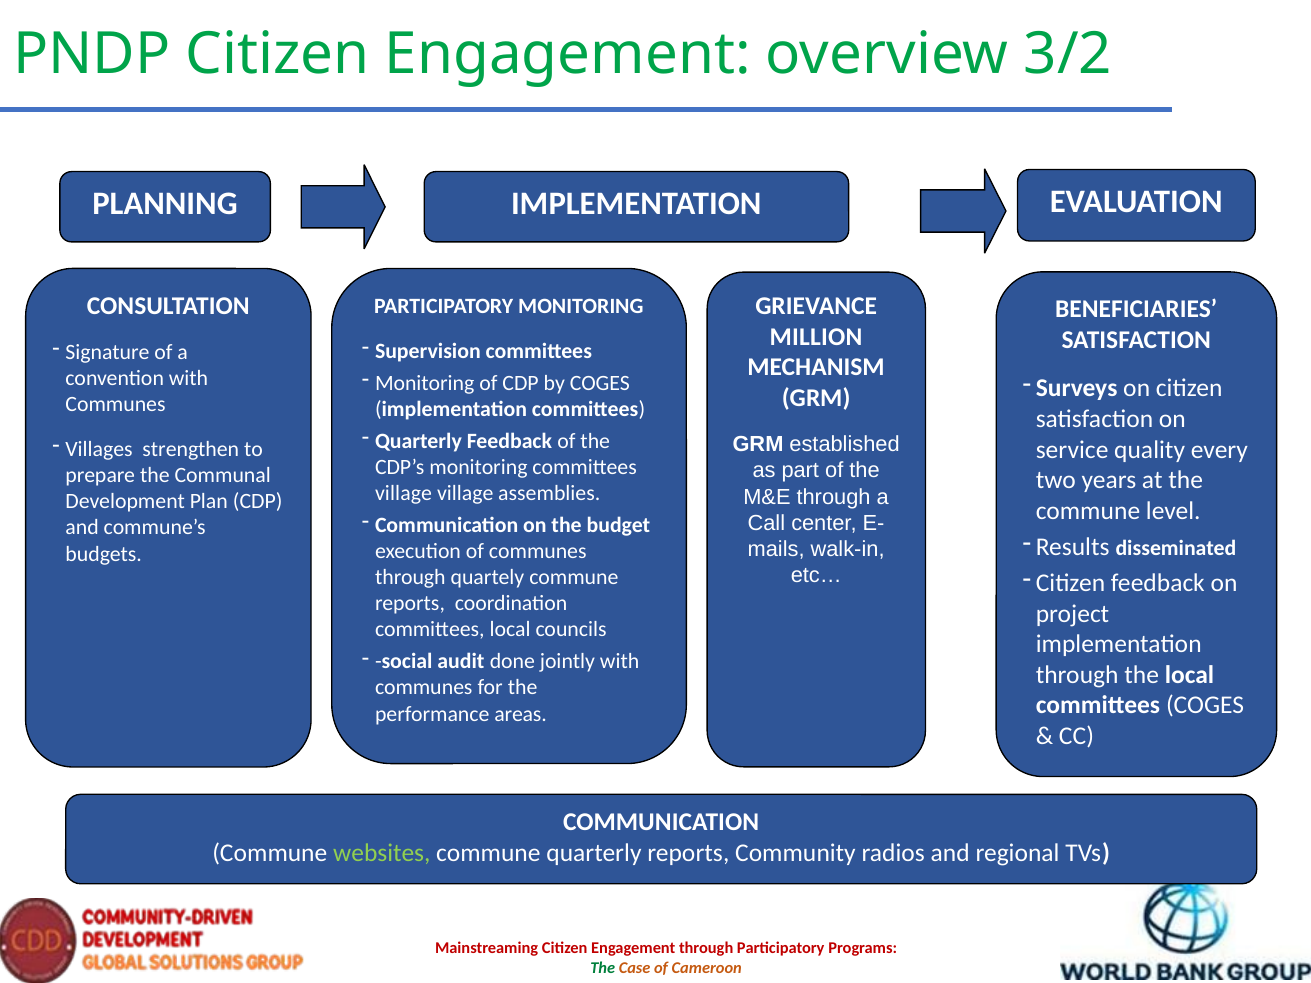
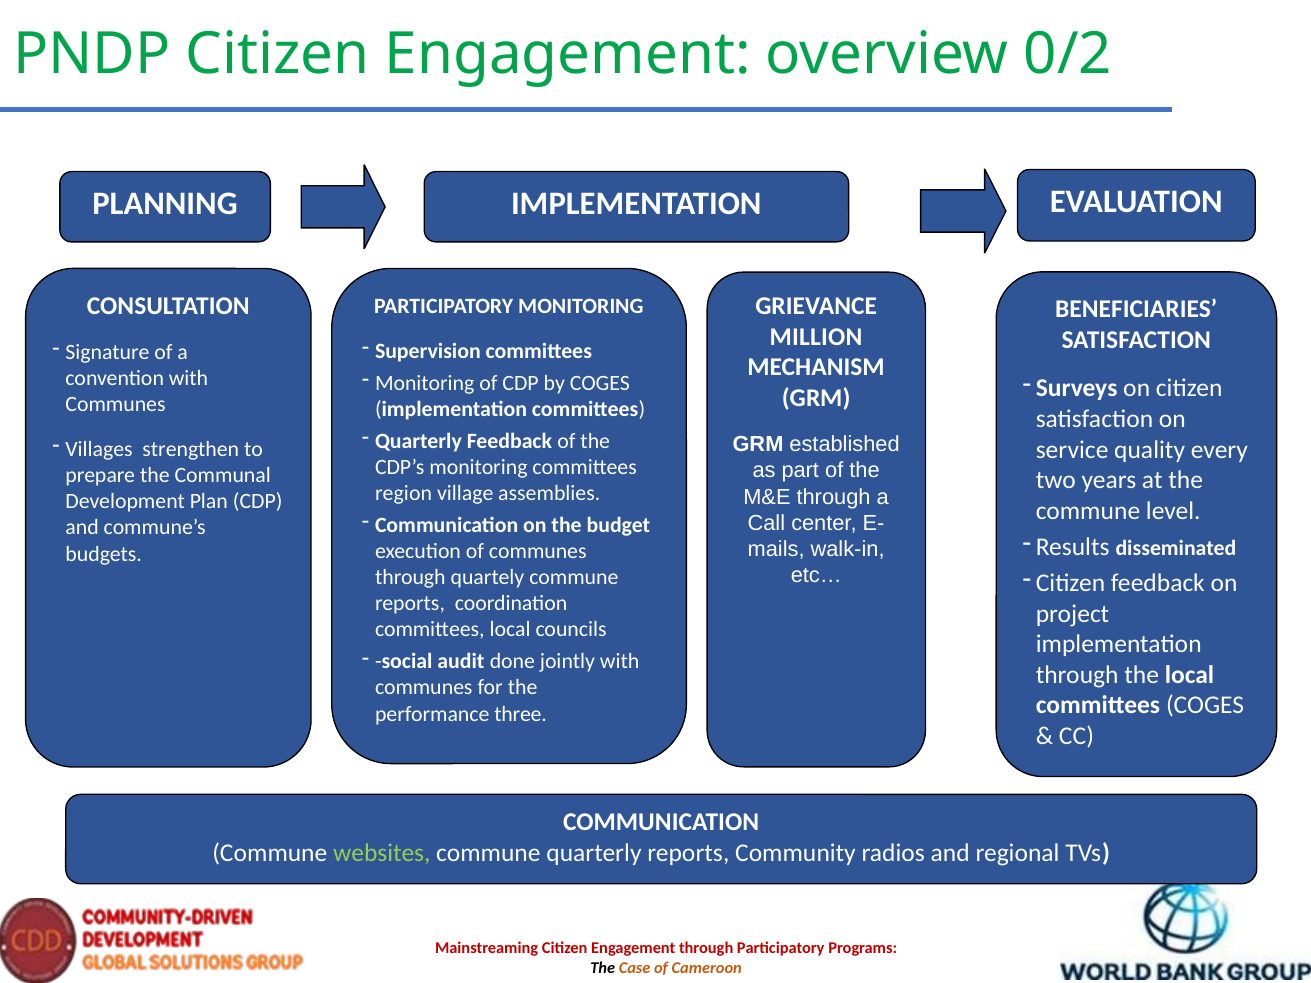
3/2: 3/2 -> 0/2
village at (404, 493): village -> region
areas: areas -> three
The at (603, 968) colour: green -> black
